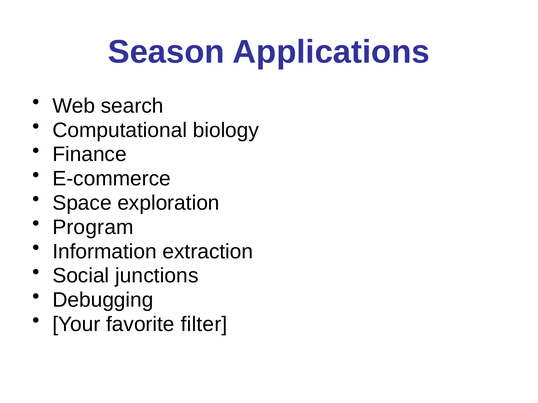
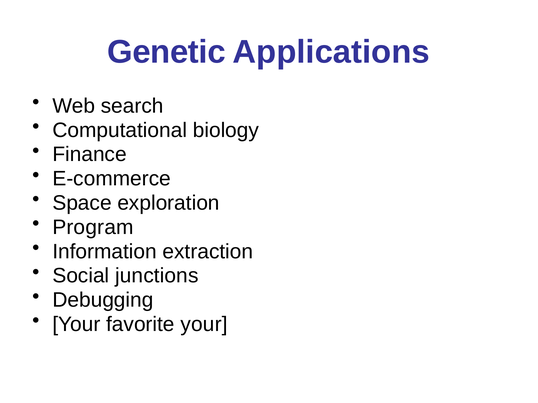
Season: Season -> Genetic
favorite filter: filter -> your
